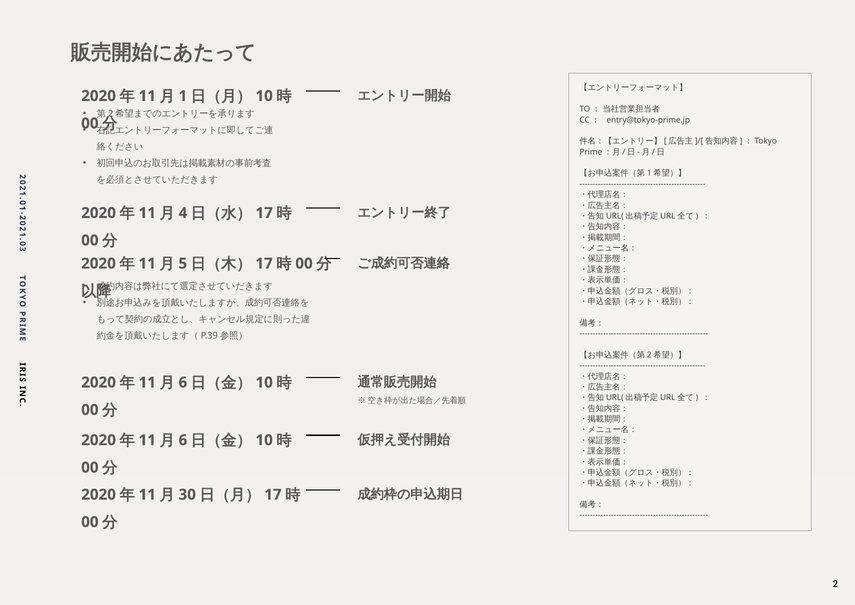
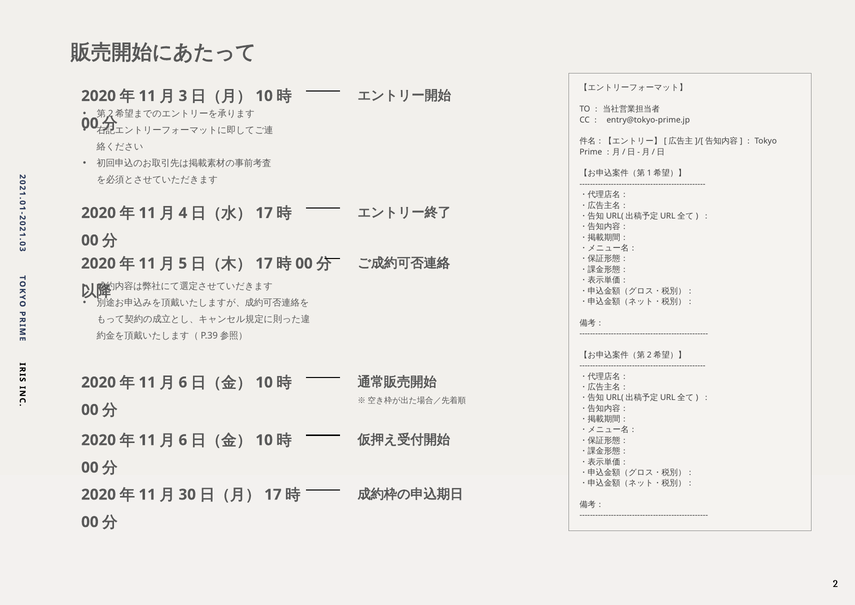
1 at (183, 96): 1 -> 3
